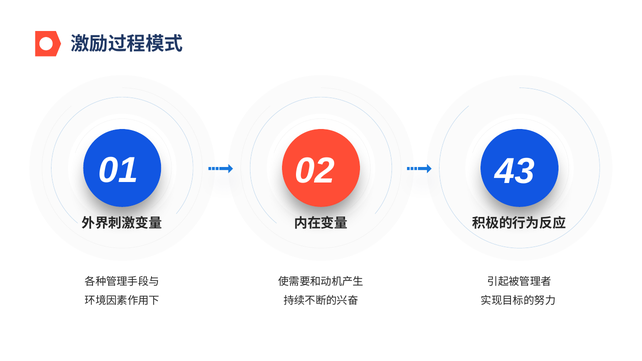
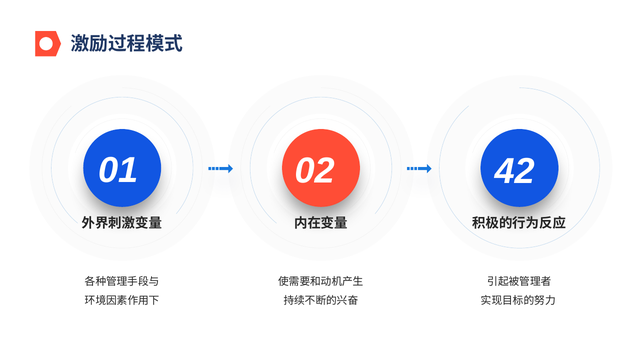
43: 43 -> 42
